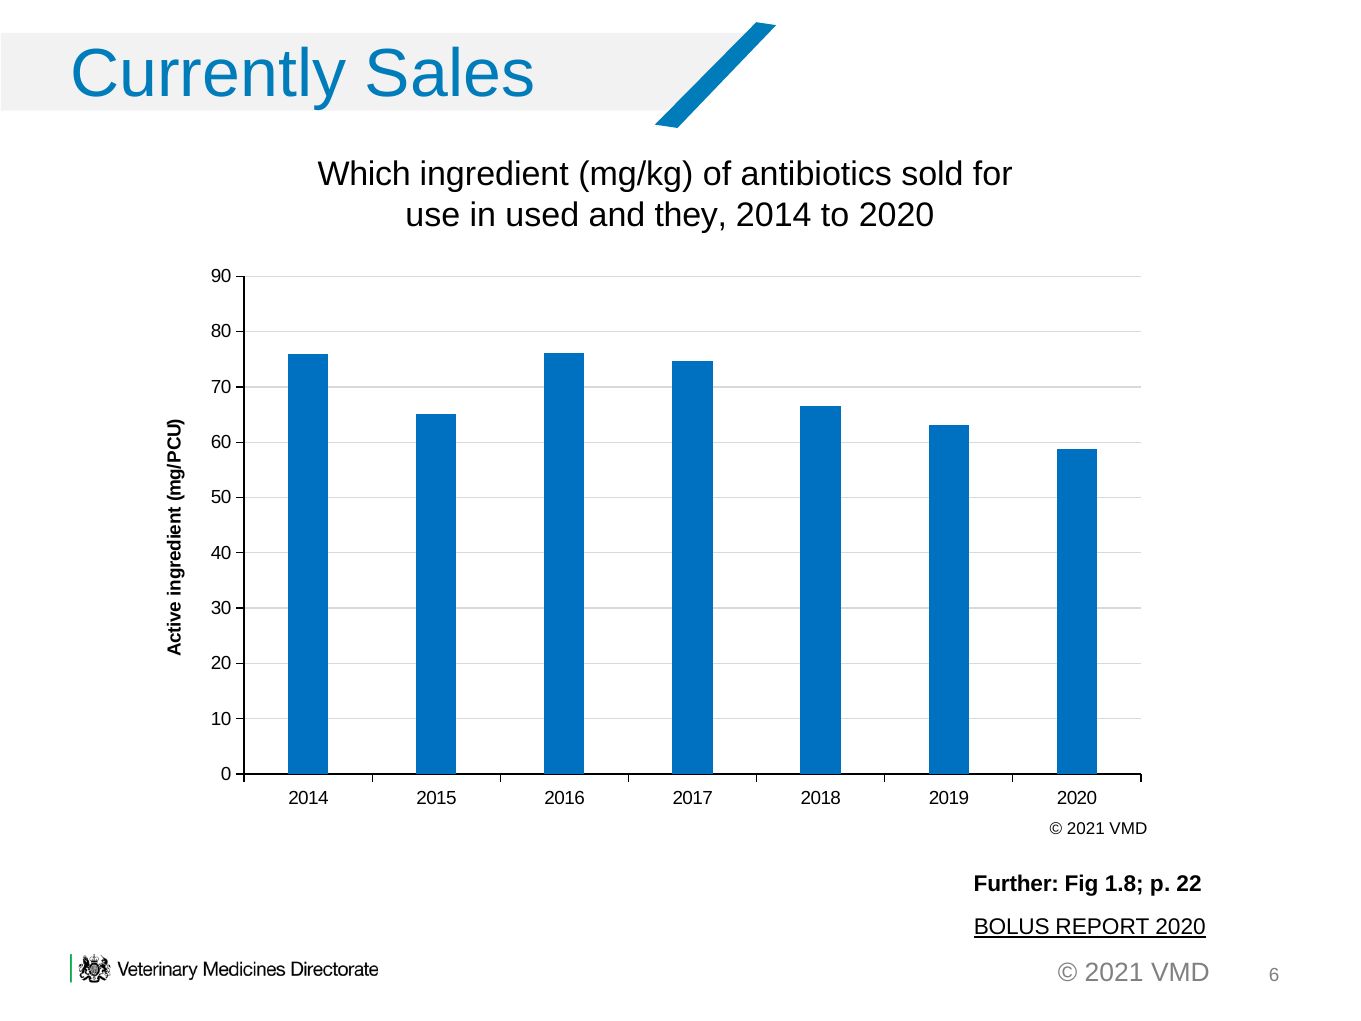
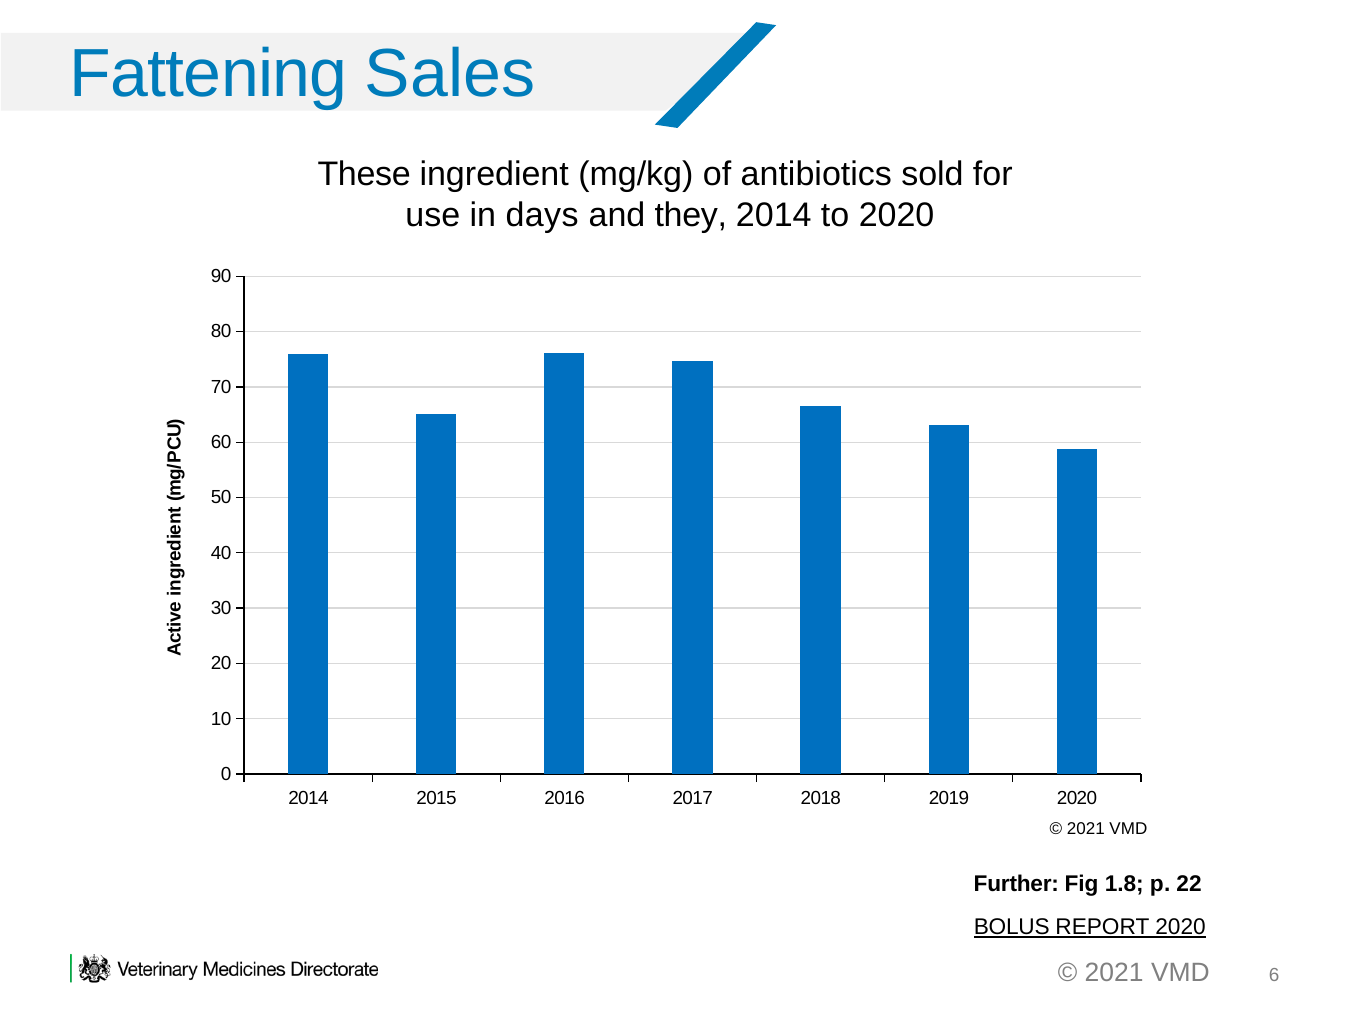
Currently: Currently -> Fattening
Which: Which -> These
used: used -> days
